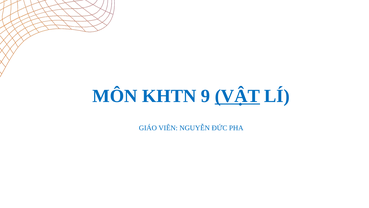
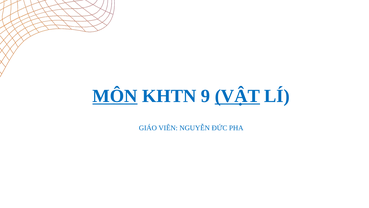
MÔN underline: none -> present
